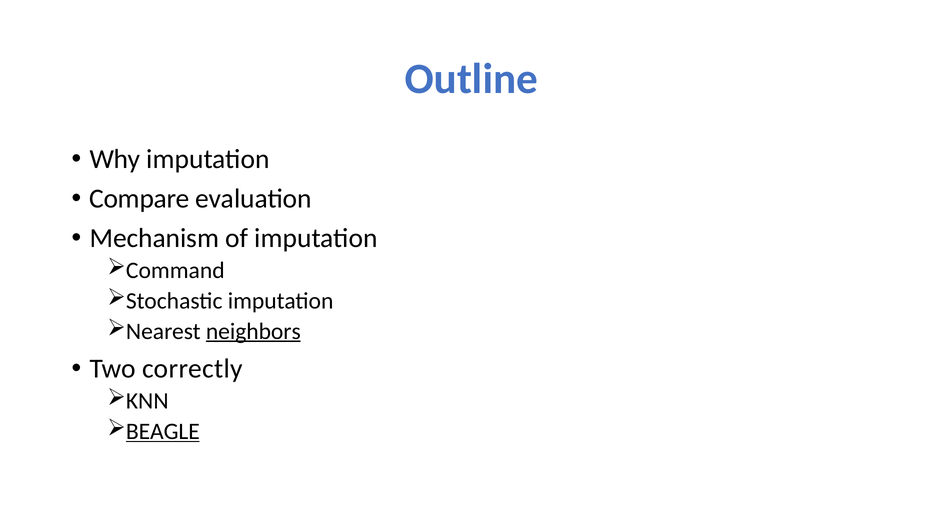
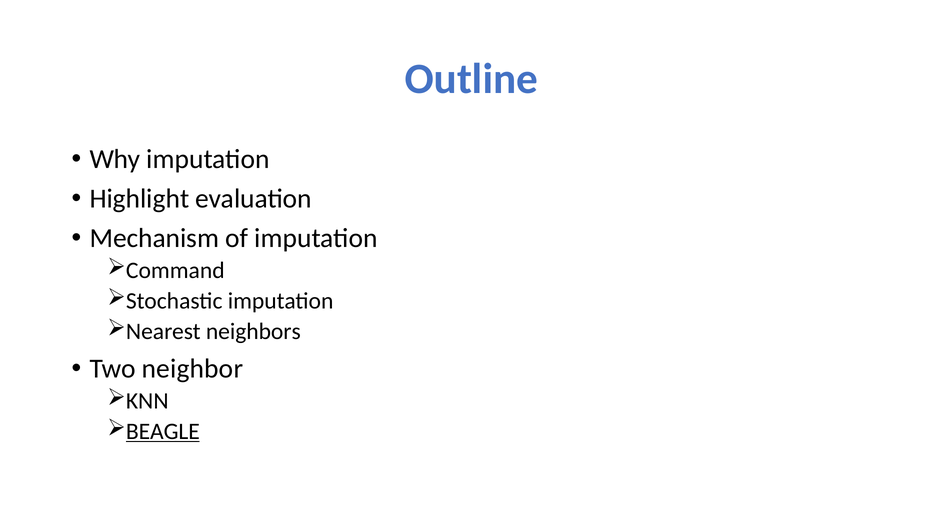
Compare: Compare -> Highlight
neighbors underline: present -> none
correctly: correctly -> neighbor
